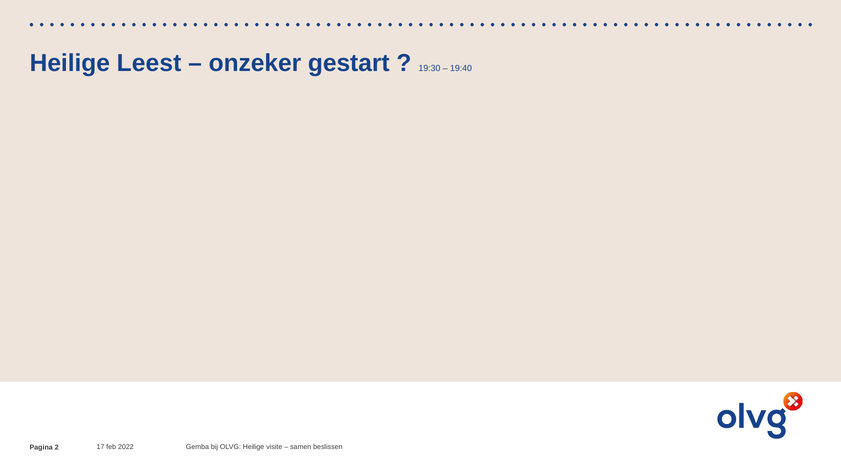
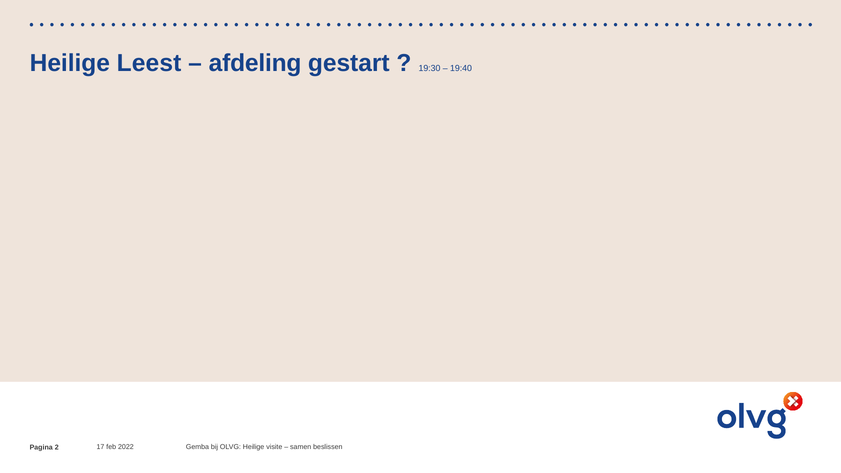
onzeker: onzeker -> afdeling
